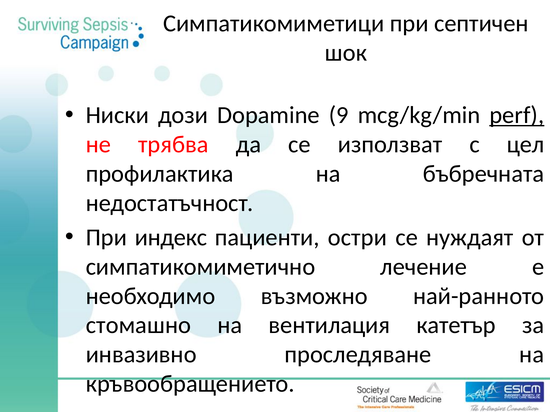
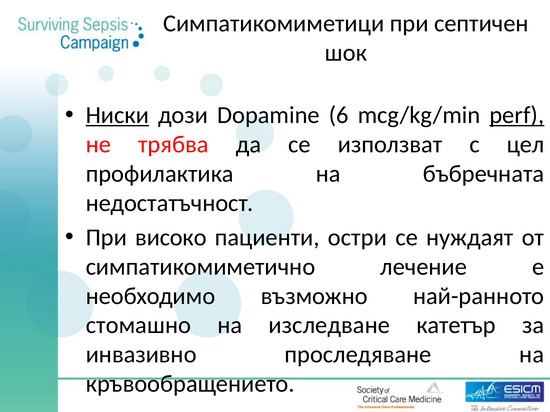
Ниски underline: none -> present
9: 9 -> 6
индекс: индекс -> високо
вентилация: вентилация -> изследване
